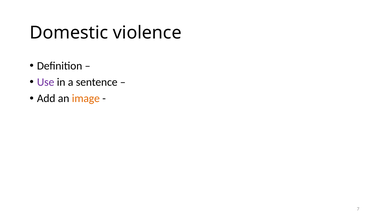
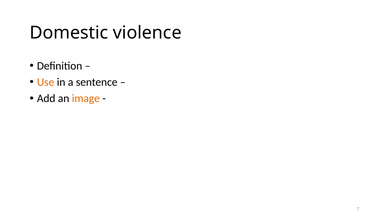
Use colour: purple -> orange
